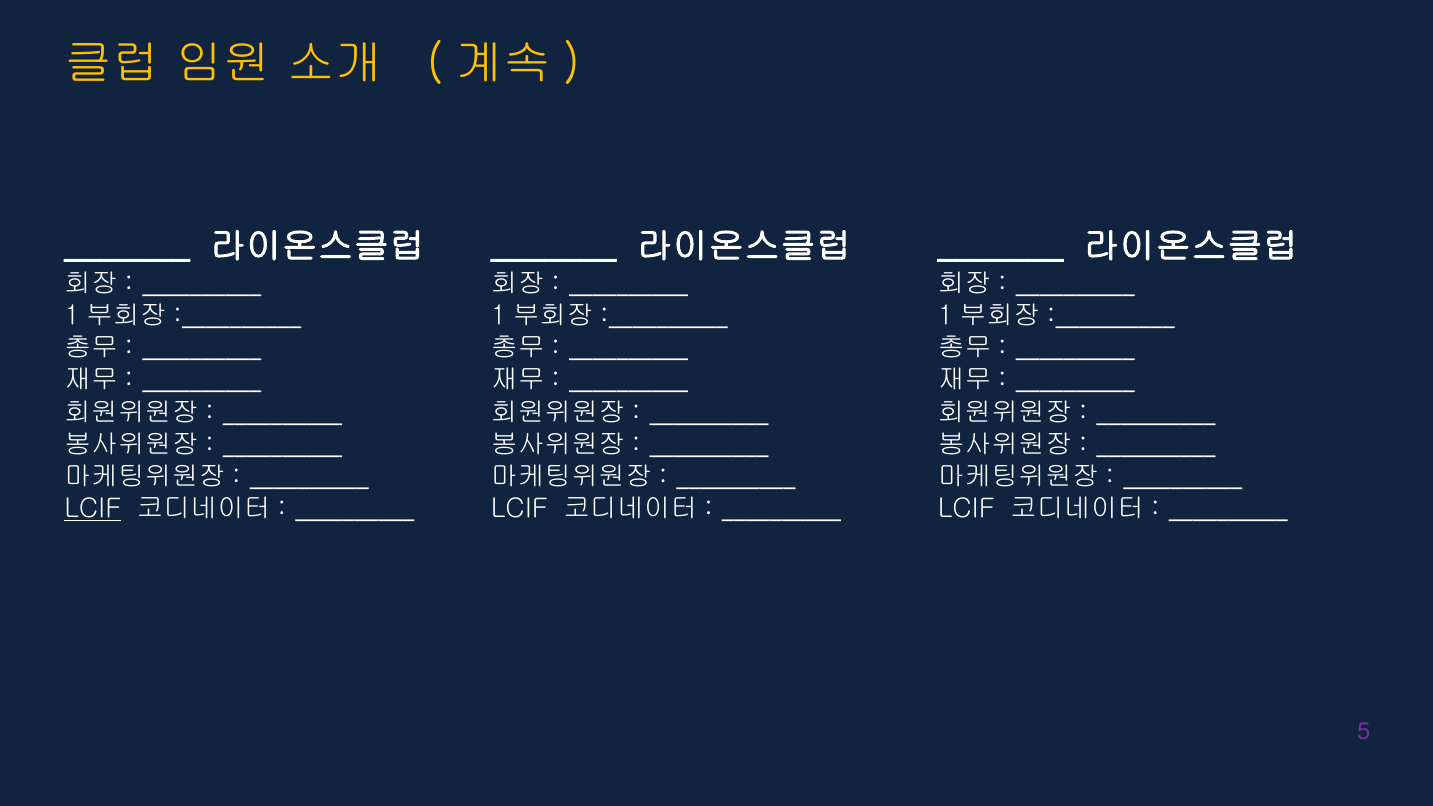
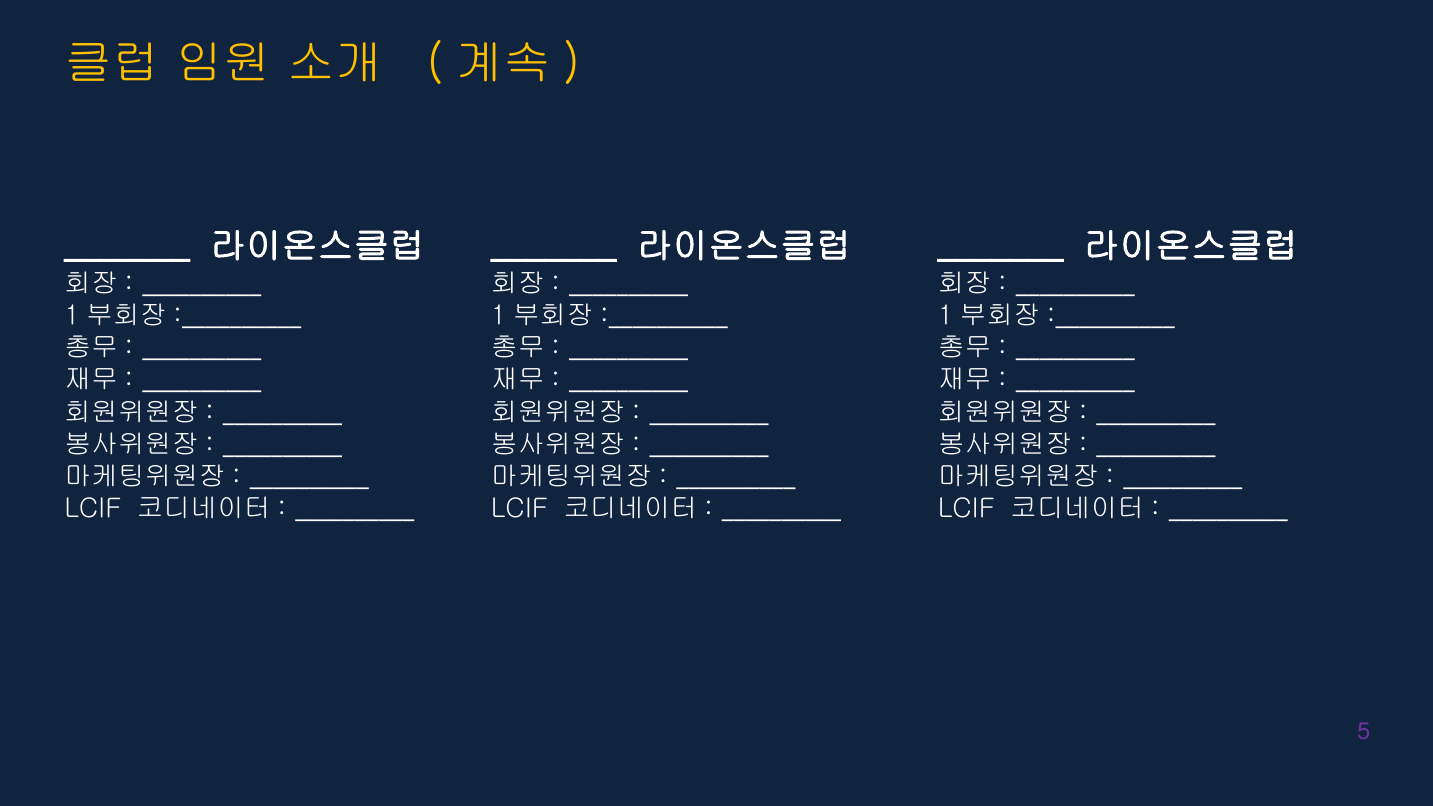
LCIF at (93, 509) underline: present -> none
